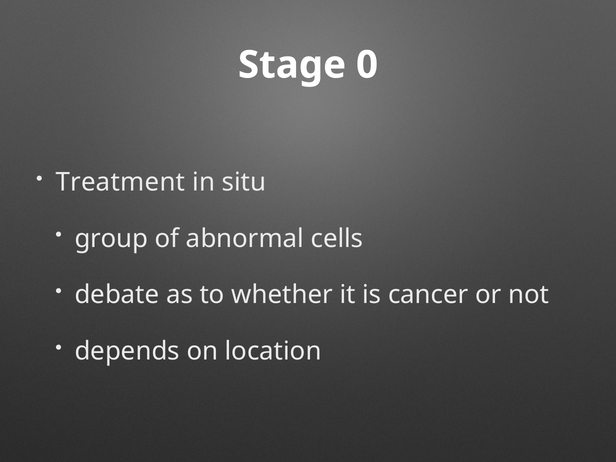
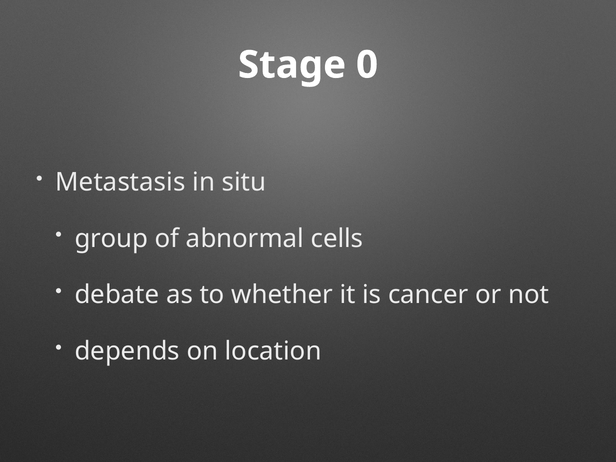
Treatment: Treatment -> Metastasis
